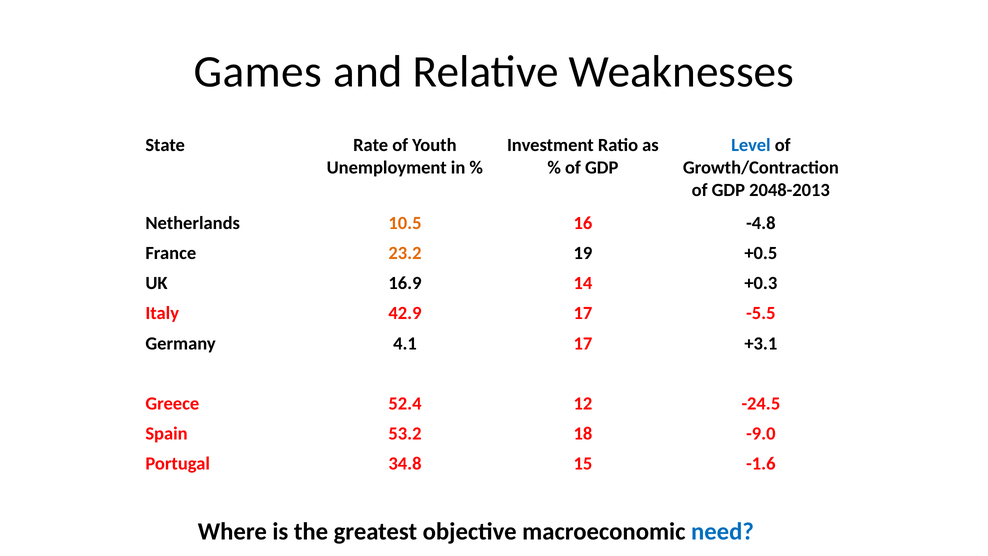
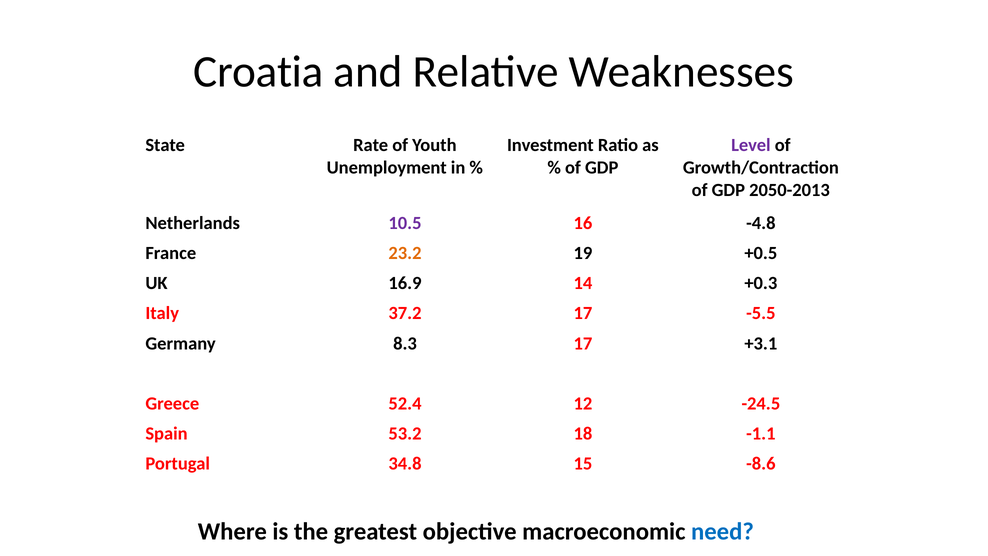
Games: Games -> Croatia
Level colour: blue -> purple
2048-2013: 2048-2013 -> 2050-2013
10.5 colour: orange -> purple
42.9: 42.9 -> 37.2
4.1: 4.1 -> 8.3
-9.0: -9.0 -> -1.1
-1.6: -1.6 -> -8.6
